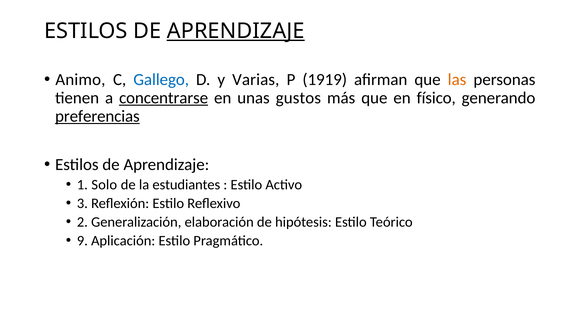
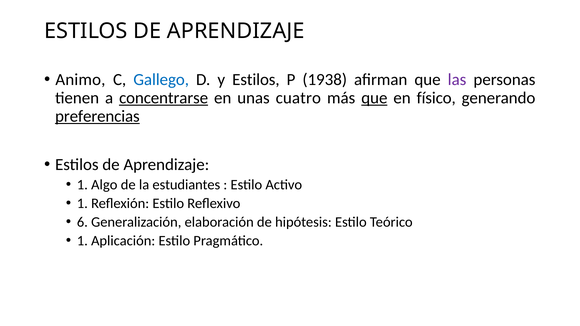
APRENDIZAJE at (236, 31) underline: present -> none
y Varias: Varias -> Estilos
1919: 1919 -> 1938
las colour: orange -> purple
gustos: gustos -> cuatro
que at (374, 98) underline: none -> present
Solo: Solo -> Algo
3 at (82, 203): 3 -> 1
2: 2 -> 6
9 at (82, 241): 9 -> 1
